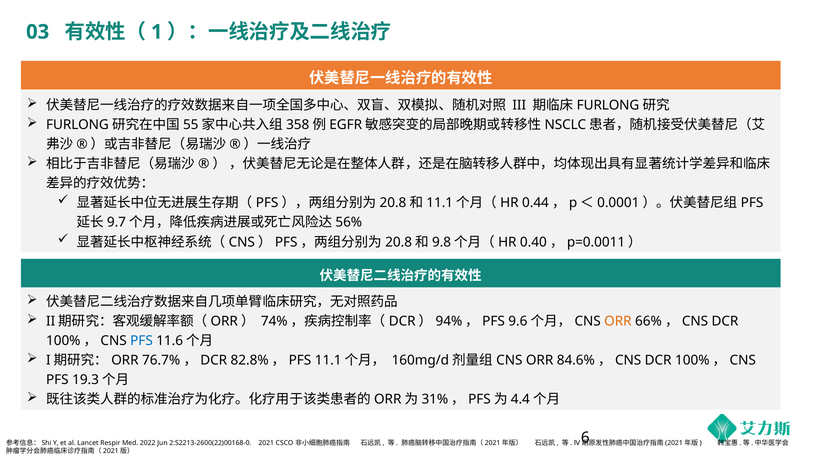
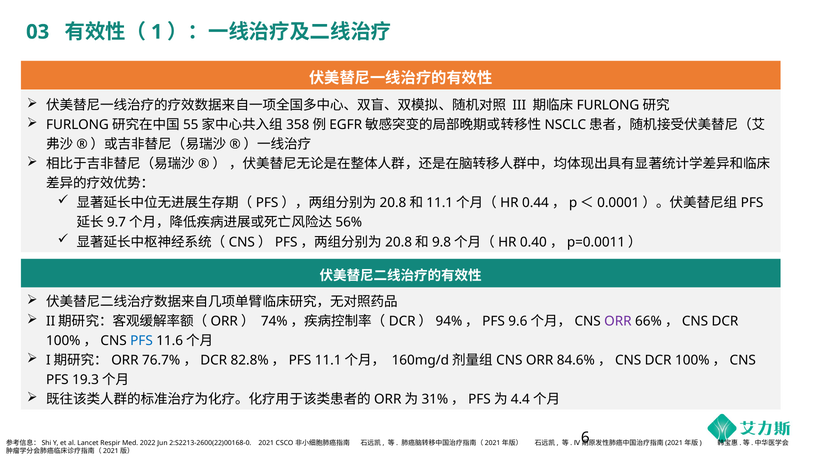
ORR at (618, 321) colour: orange -> purple
